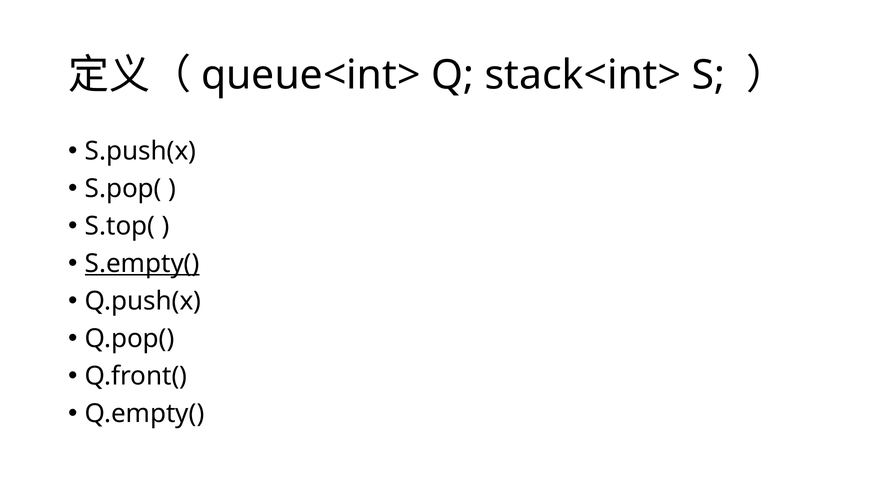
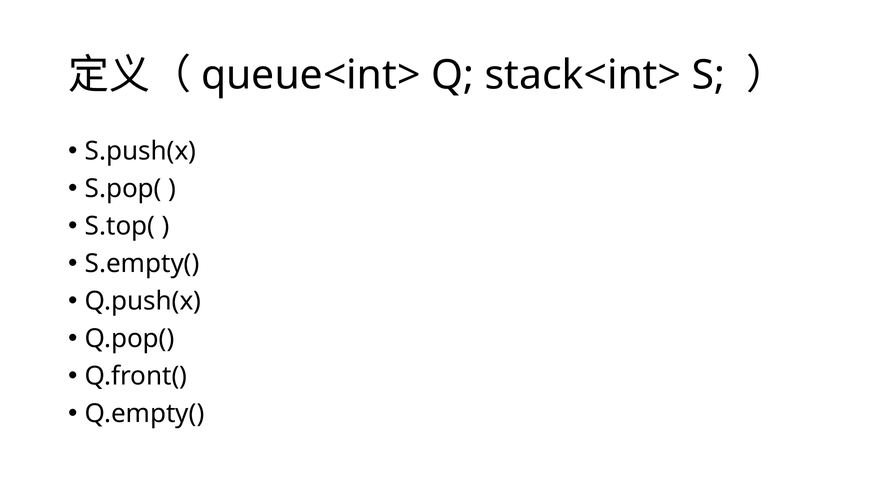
S.empty( underline: present -> none
